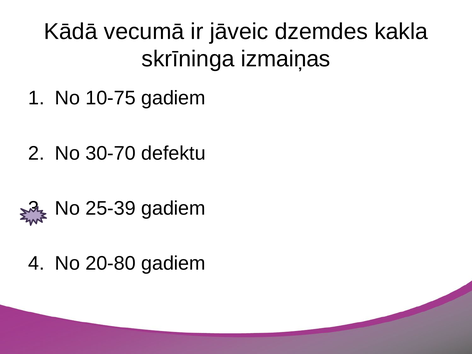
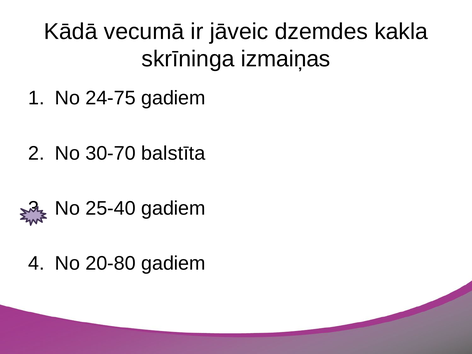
10-75: 10-75 -> 24-75
defektu: defektu -> balstīta
25-39: 25-39 -> 25-40
